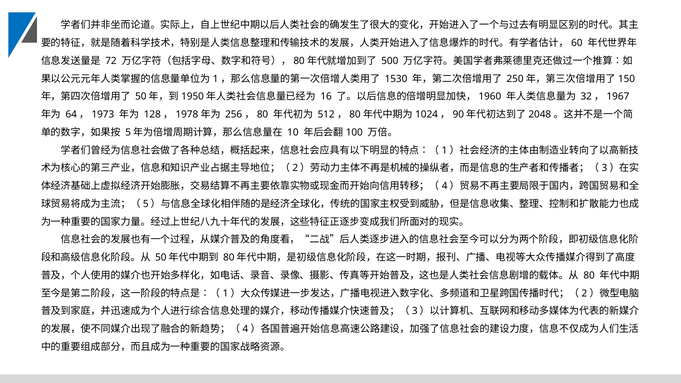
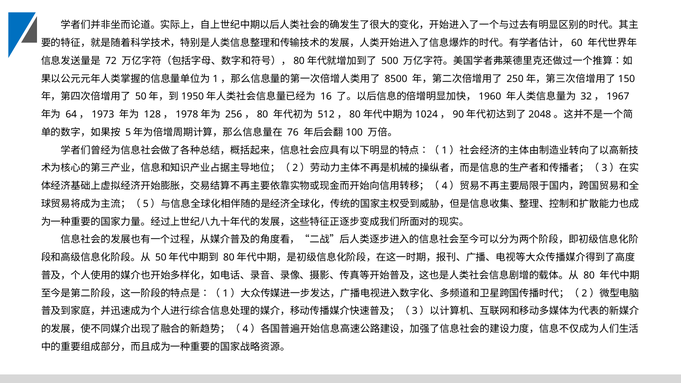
1530: 1530 -> 8500
10: 10 -> 76
